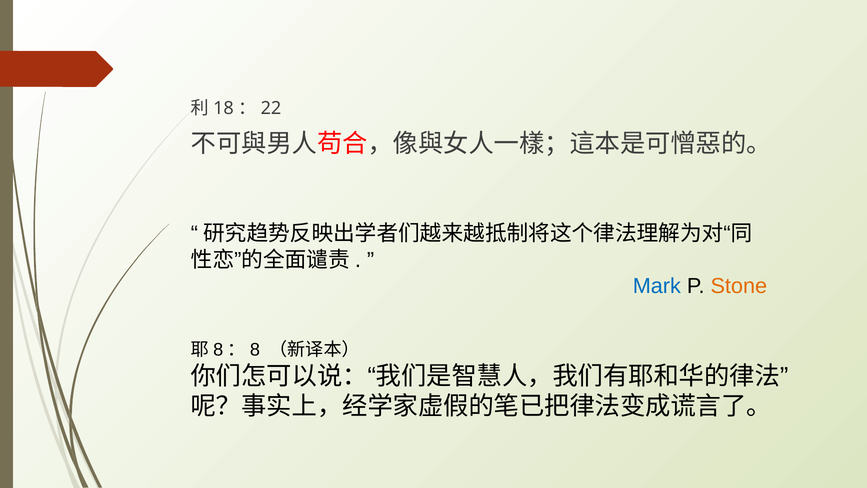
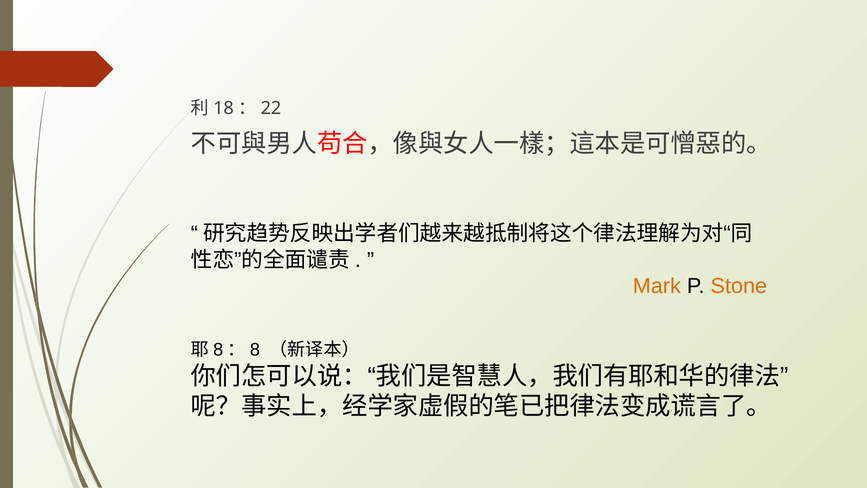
Mark colour: blue -> orange
